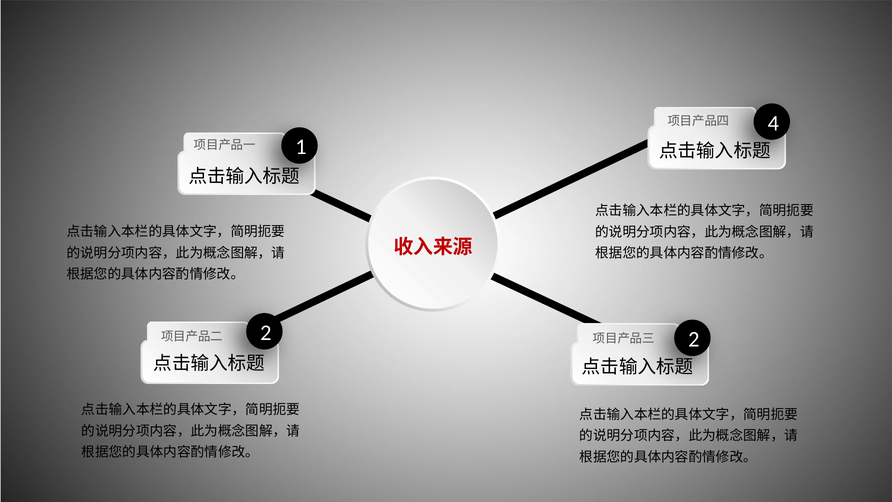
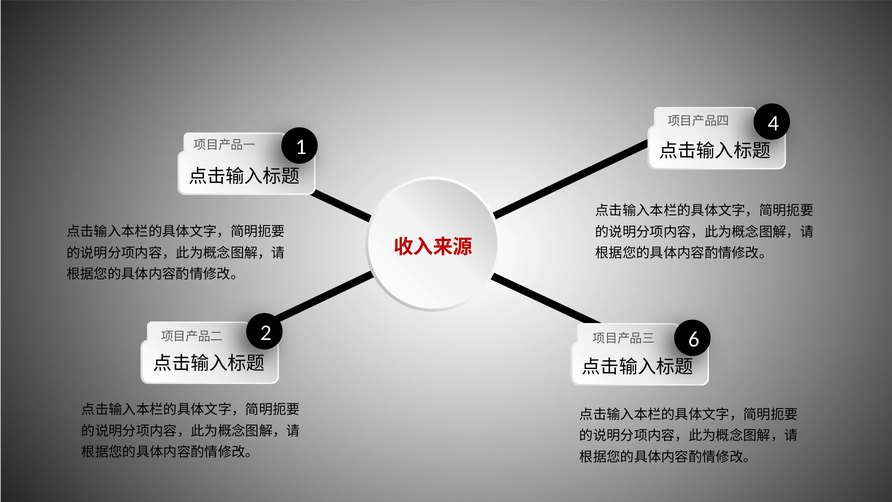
2 2: 2 -> 6
